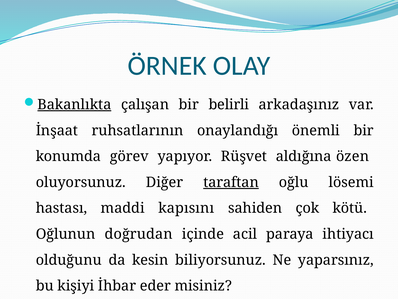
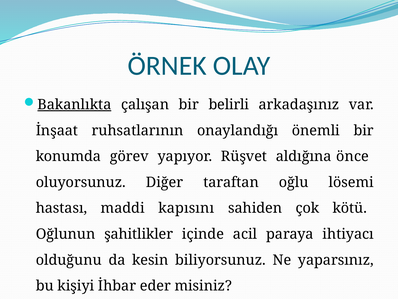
özen: özen -> önce
taraftan underline: present -> none
doğrudan: doğrudan -> şahitlikler
